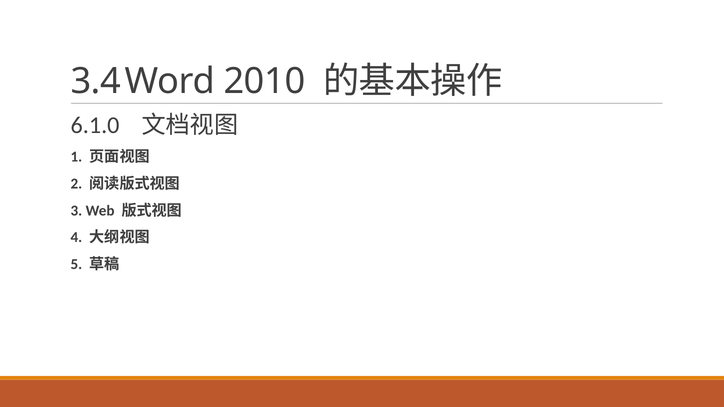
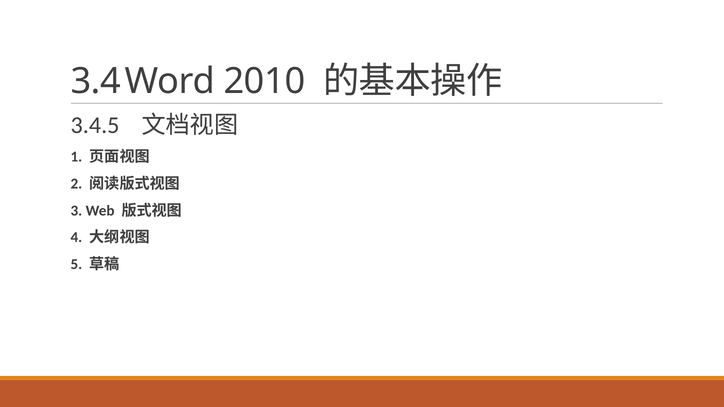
6.1.0: 6.1.0 -> 3.4.5
